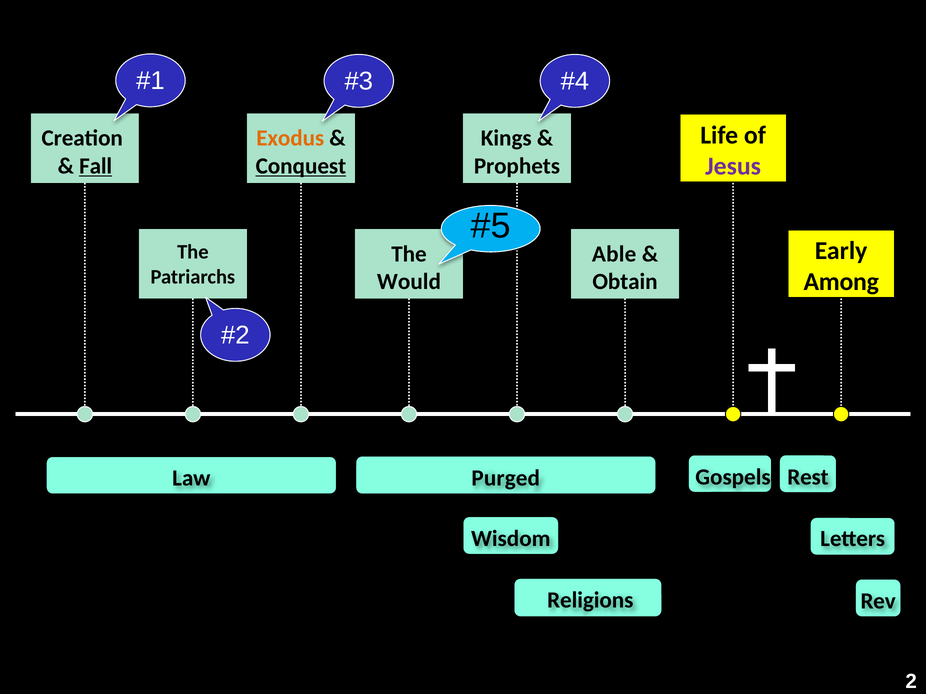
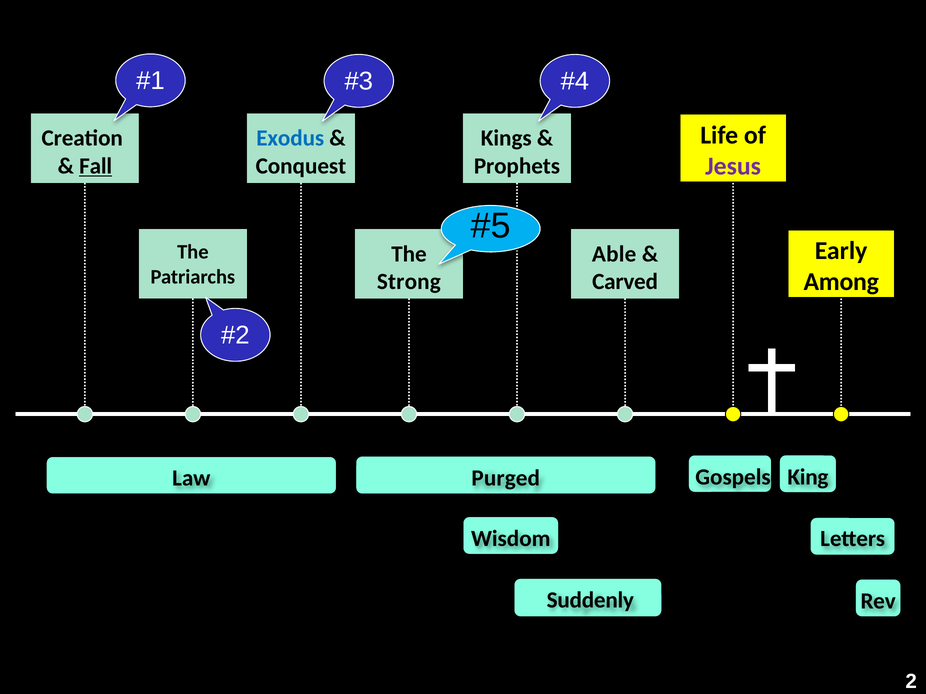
Exodus colour: orange -> blue
Conquest underline: present -> none
Would: Would -> Strong
Obtain: Obtain -> Carved
Rest: Rest -> King
Religions: Religions -> Suddenly
